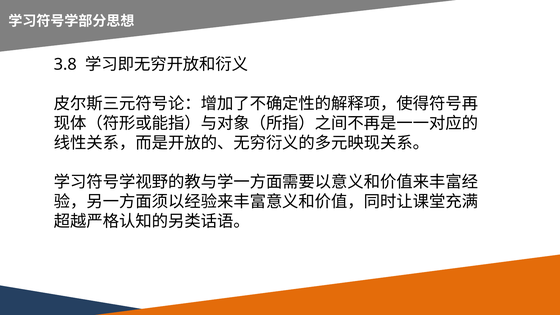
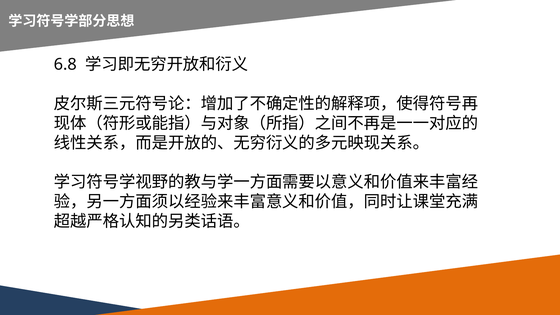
3.8: 3.8 -> 6.8
